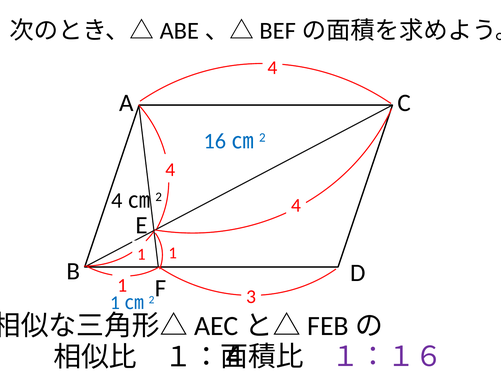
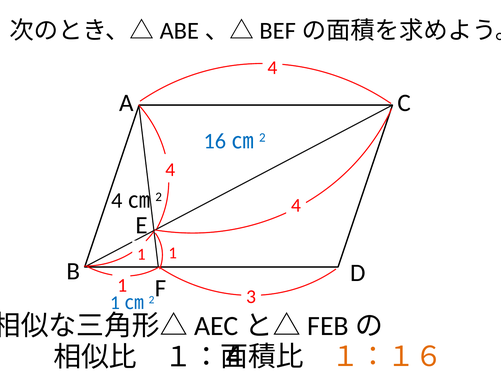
１：１６ colour: purple -> orange
